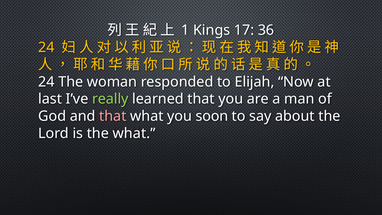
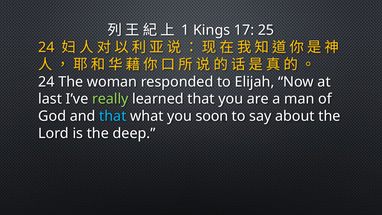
36: 36 -> 25
that at (113, 116) colour: pink -> light blue
the what: what -> deep
